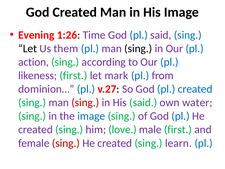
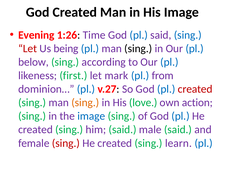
Let at (28, 48) colour: black -> red
them: them -> being
action: action -> below
created at (195, 89) colour: blue -> red
sing at (85, 102) colour: red -> orange
His said: said -> love
water: water -> action
him love: love -> said
male first: first -> said
